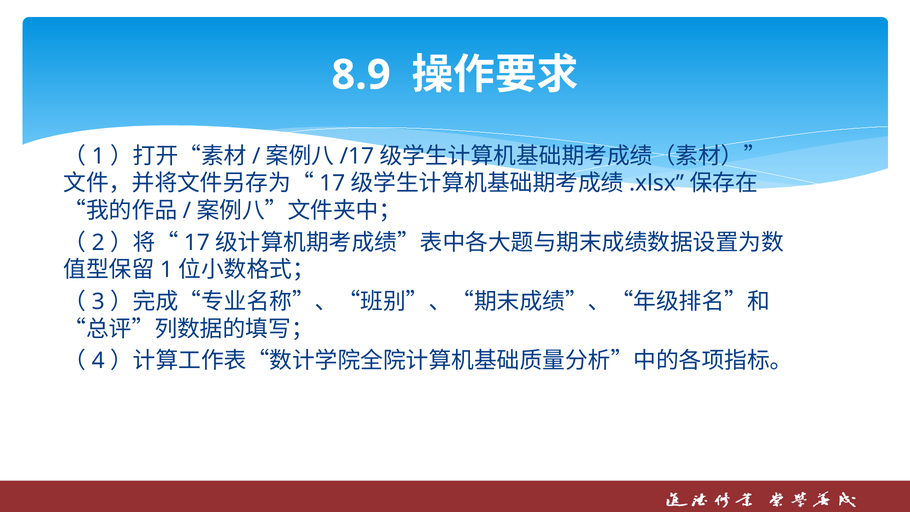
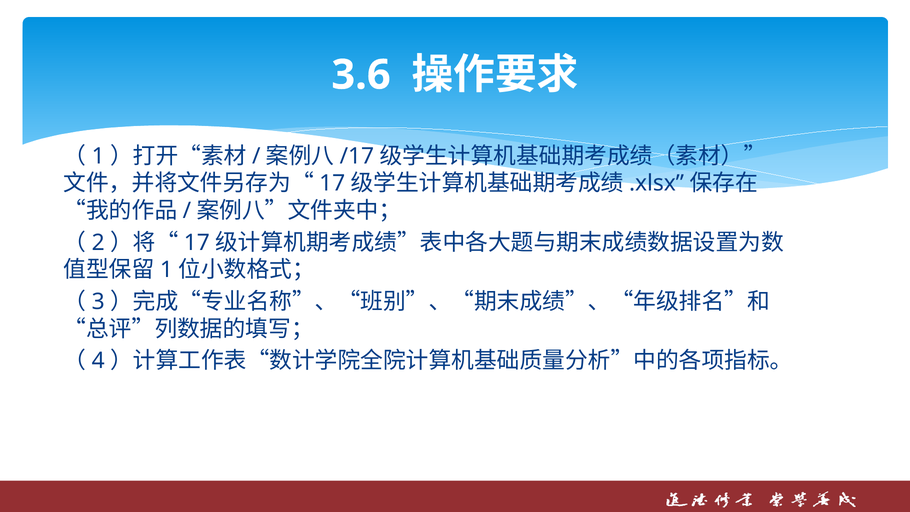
8.9: 8.9 -> 3.6
